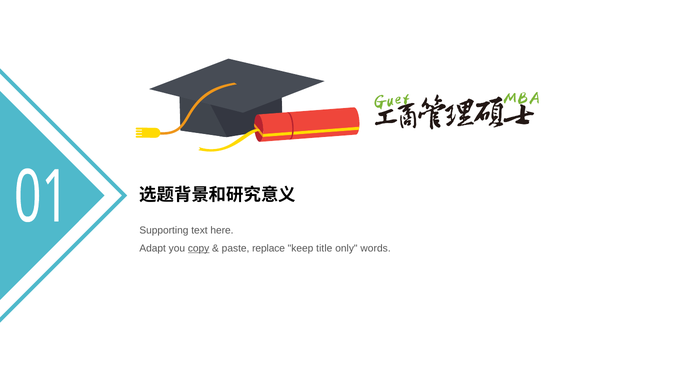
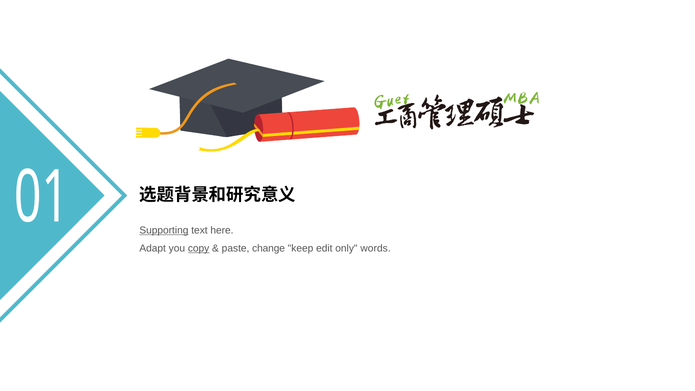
Supporting underline: none -> present
replace: replace -> change
title: title -> edit
